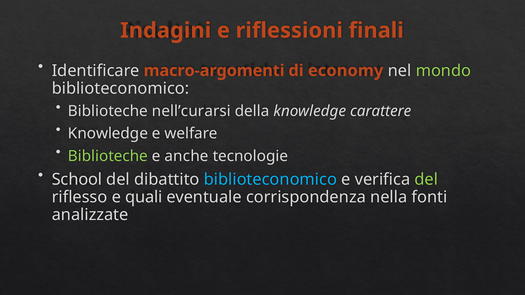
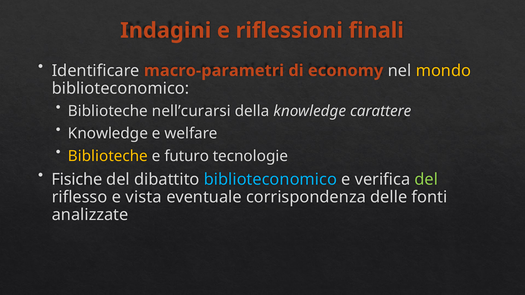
macro-argomenti: macro-argomenti -> macro-parametri
mondo colour: light green -> yellow
Biblioteche at (108, 156) colour: light green -> yellow
anche: anche -> futuro
School: School -> Fisiche
quali: quali -> vista
nella: nella -> delle
